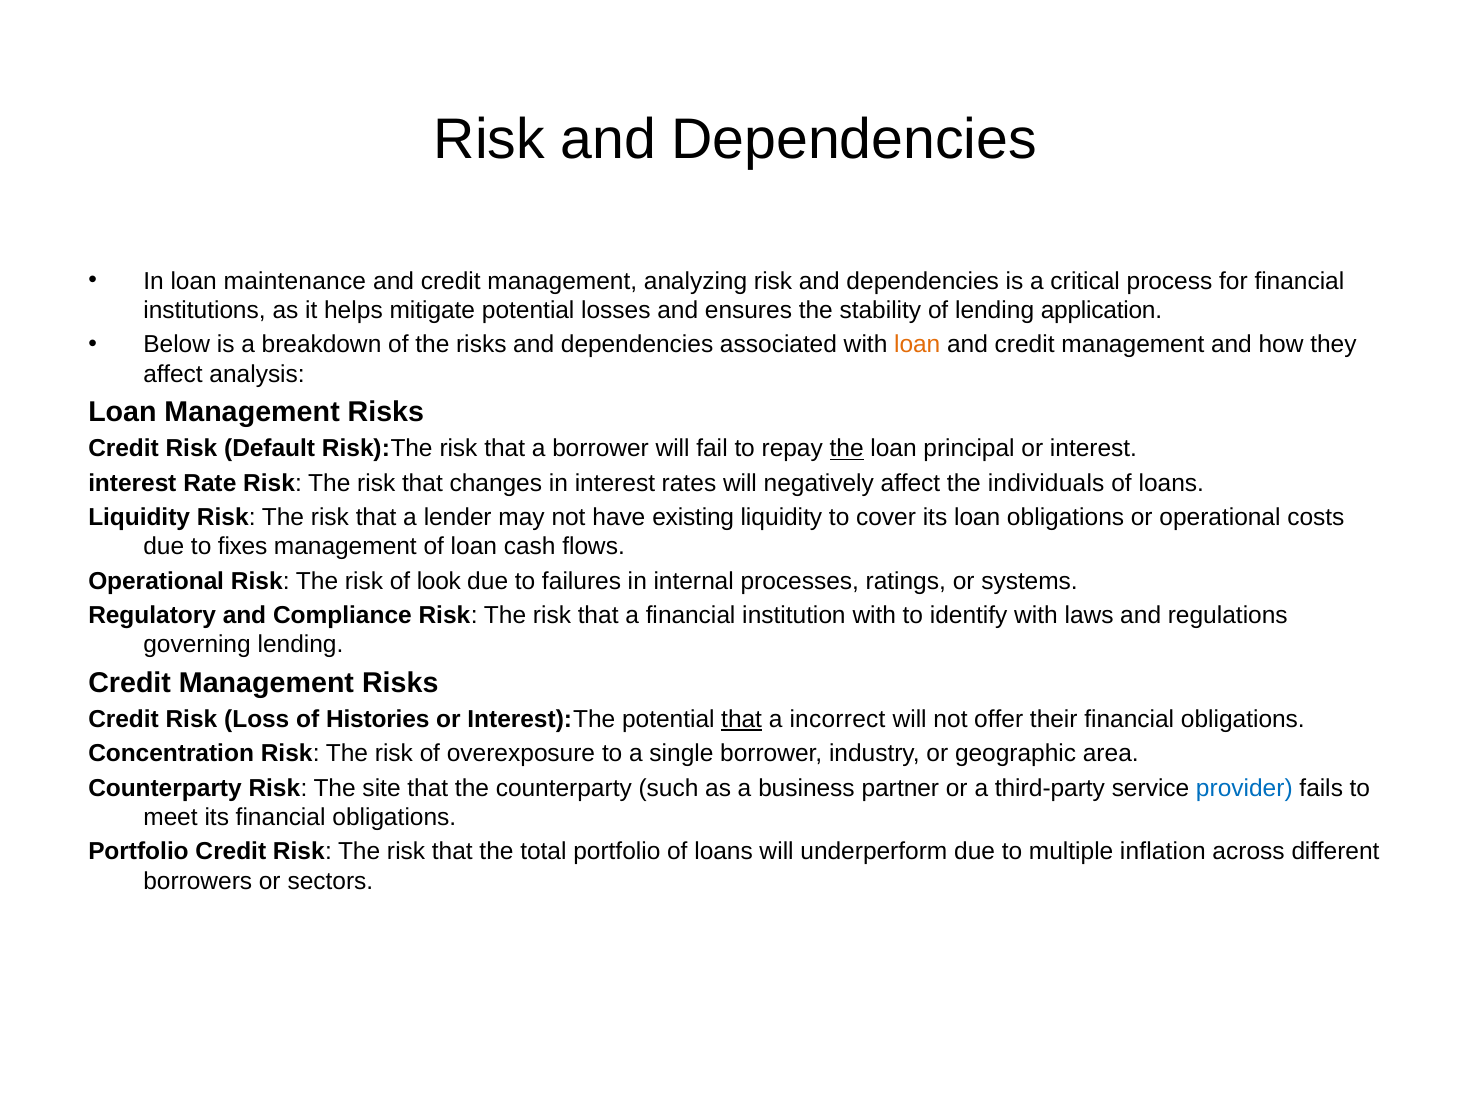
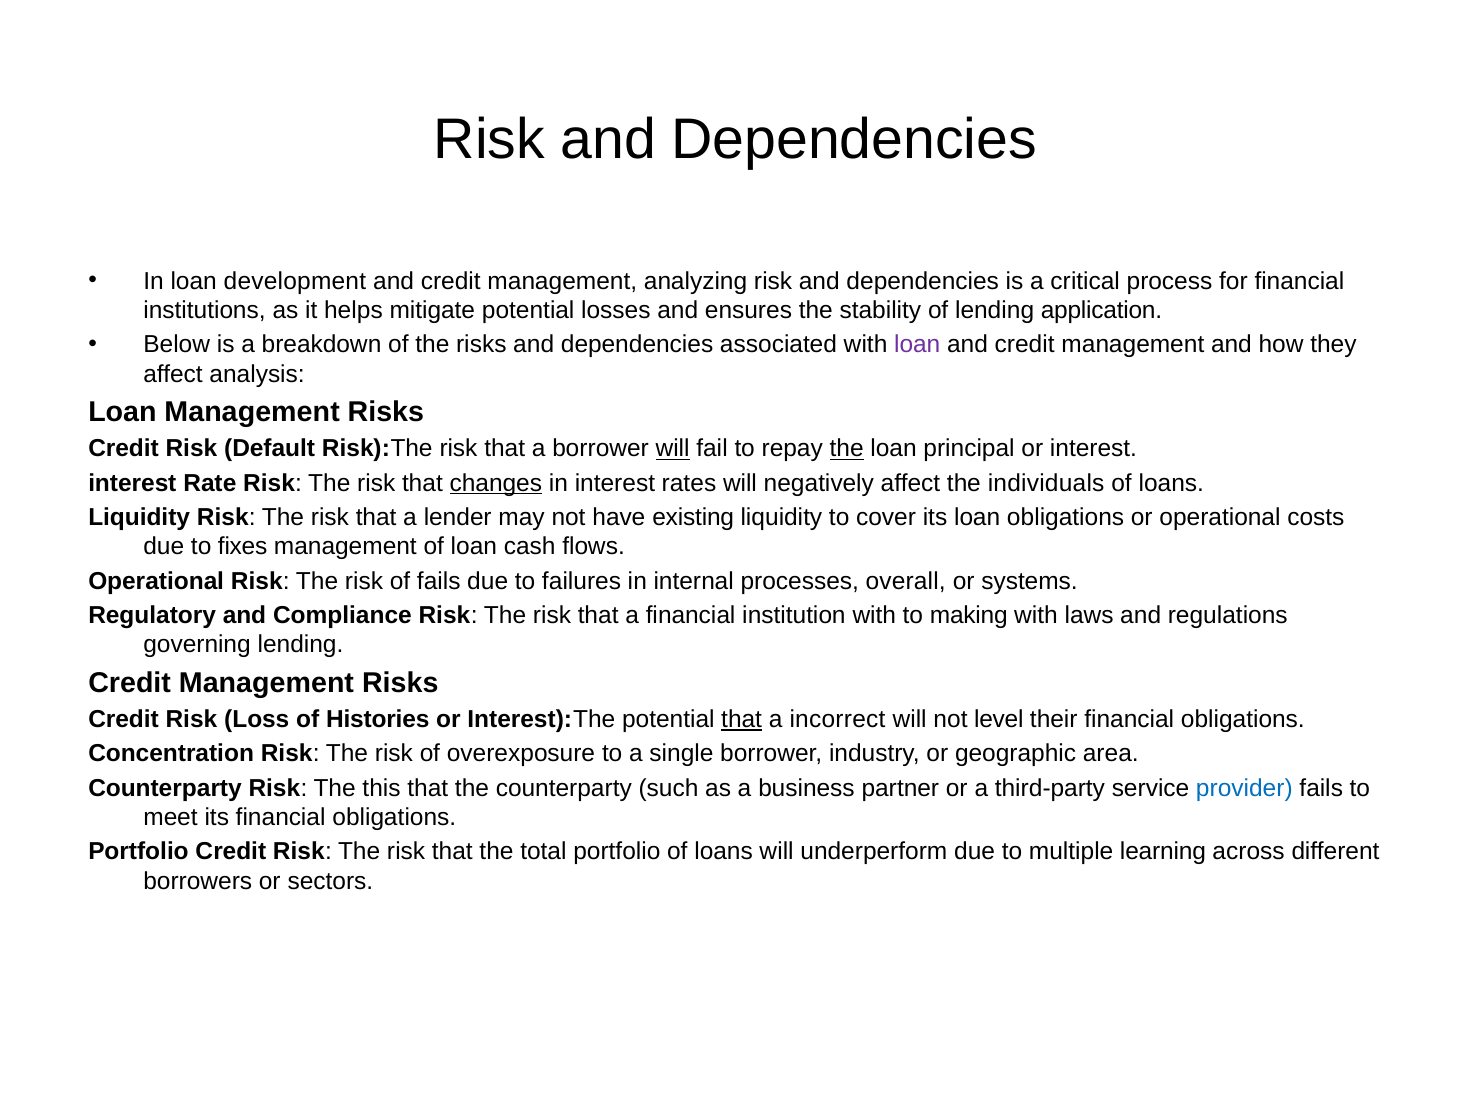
maintenance: maintenance -> development
loan at (917, 345) colour: orange -> purple
will at (673, 449) underline: none -> present
changes underline: none -> present
of look: look -> fails
ratings: ratings -> overall
identify: identify -> making
offer: offer -> level
site: site -> this
inflation: inflation -> learning
